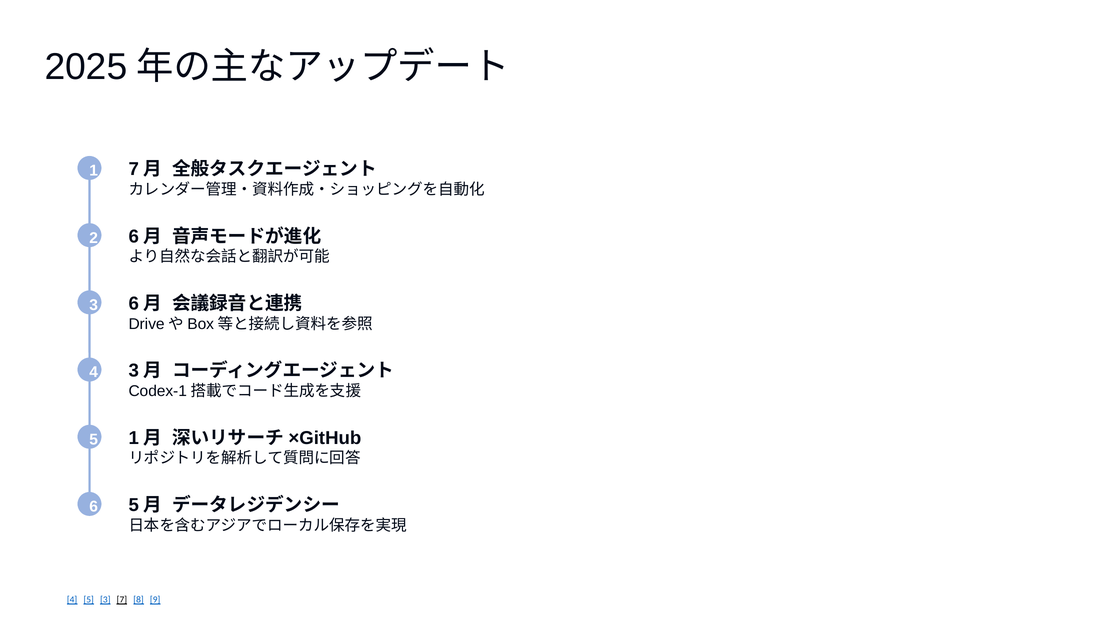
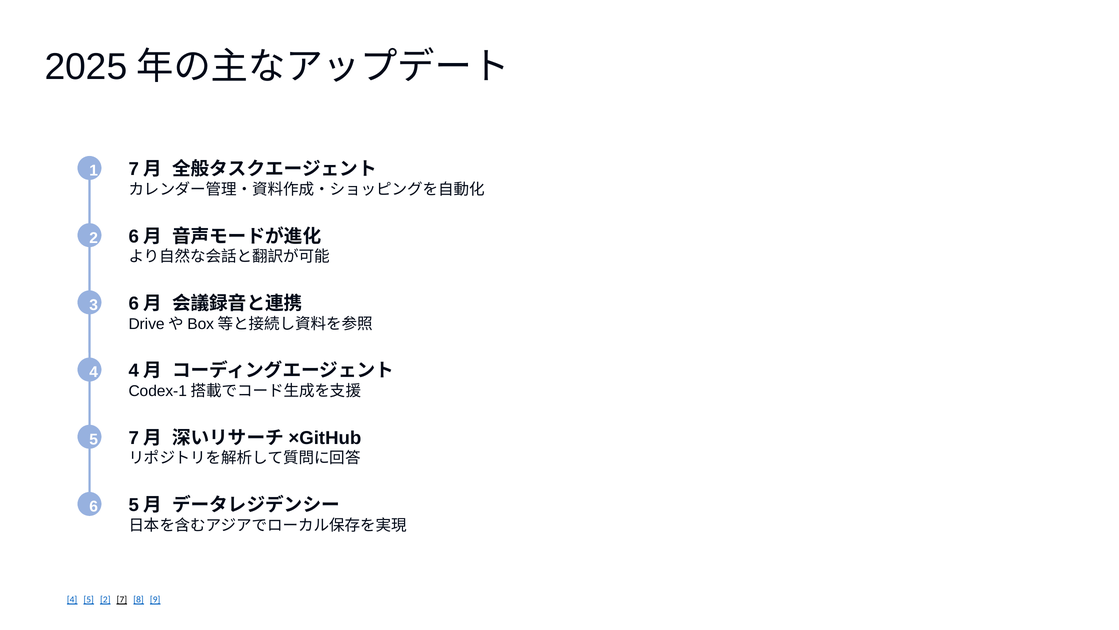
4 3: 3 -> 4
5 1: 1 -> 7
5 3: 3 -> 2
